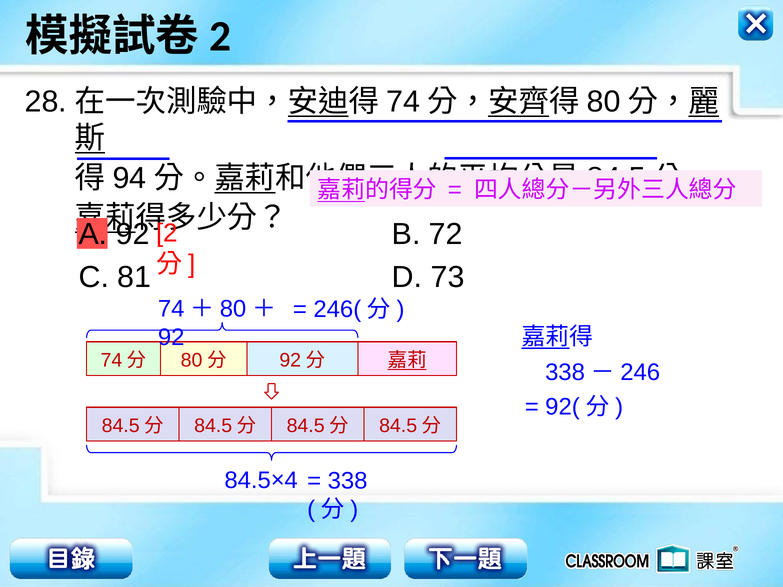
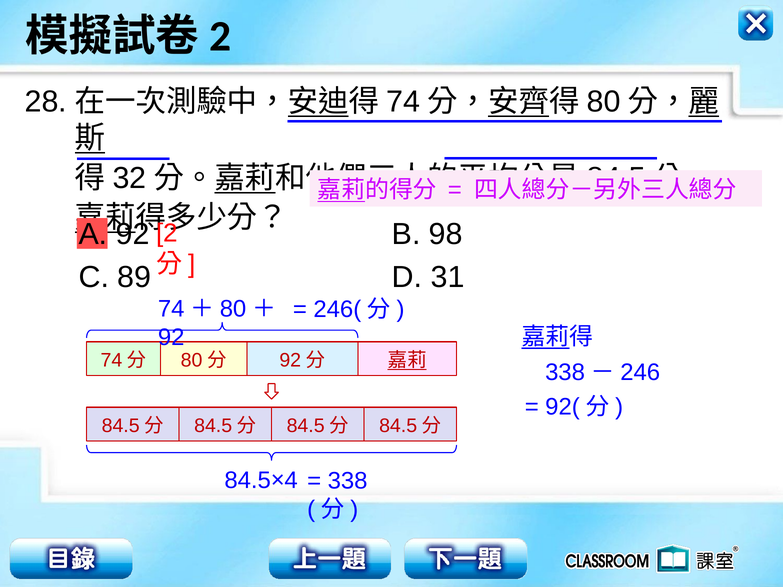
94: 94 -> 32
72: 72 -> 98
81: 81 -> 89
73: 73 -> 31
